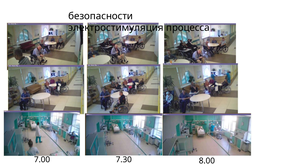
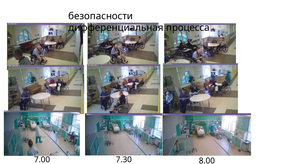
электростимуляция: электростимуляция -> дифференциальная
